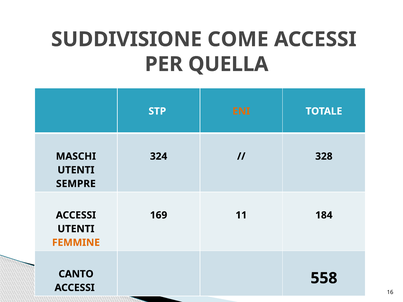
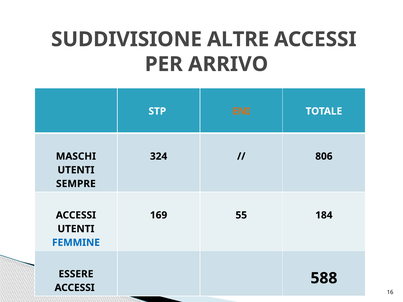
COME: COME -> ALTRE
QUELLA: QUELLA -> ARRIVO
328: 328 -> 806
11: 11 -> 55
FEMMINE colour: orange -> blue
CANTO: CANTO -> ESSERE
558: 558 -> 588
